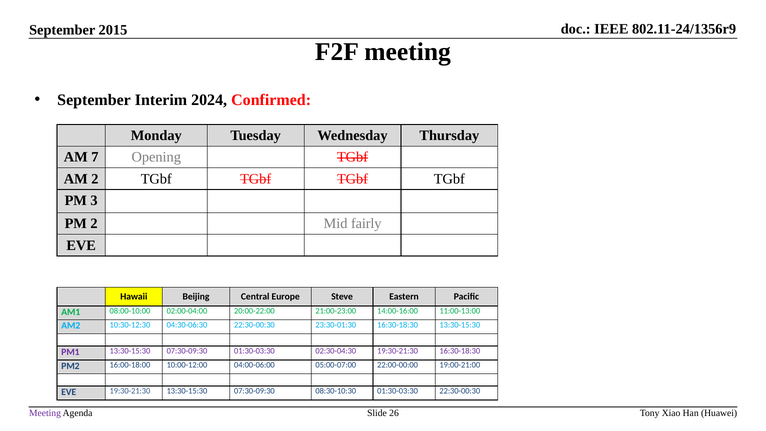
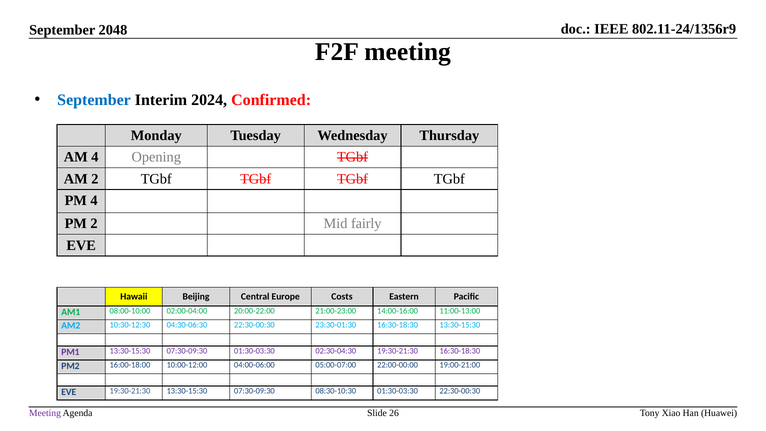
2015: 2015 -> 2048
September at (94, 100) colour: black -> blue
AM 7: 7 -> 4
PM 3: 3 -> 4
Steve: Steve -> Costs
